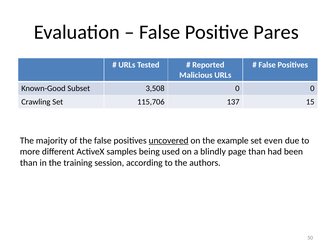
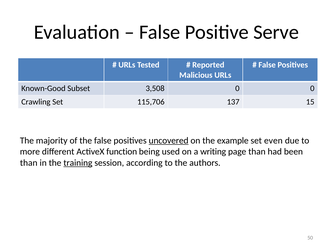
Pares: Pares -> Serve
samples: samples -> function
blindly: blindly -> writing
training underline: none -> present
